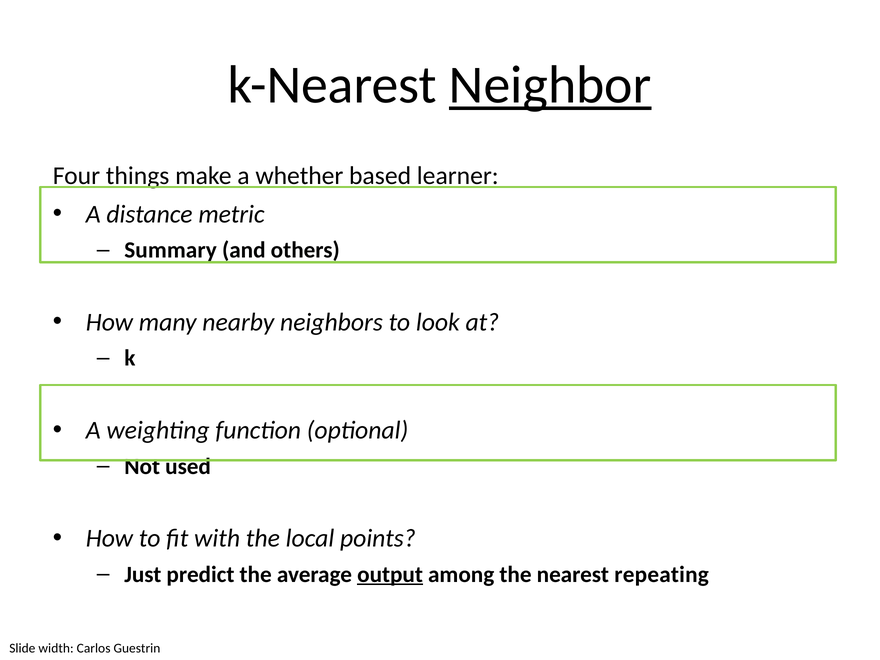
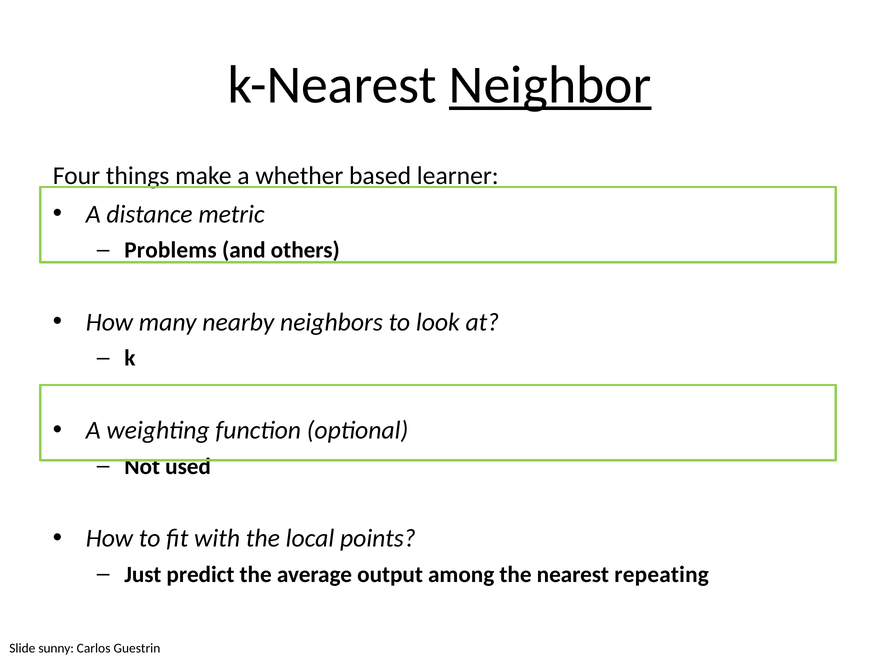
Summary: Summary -> Problems
output underline: present -> none
width: width -> sunny
